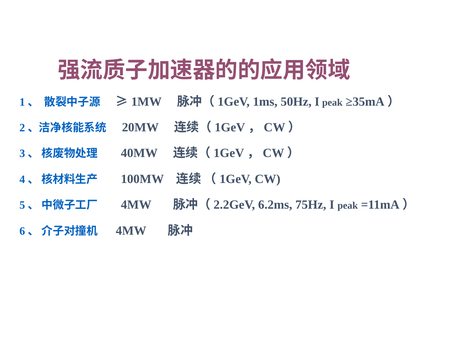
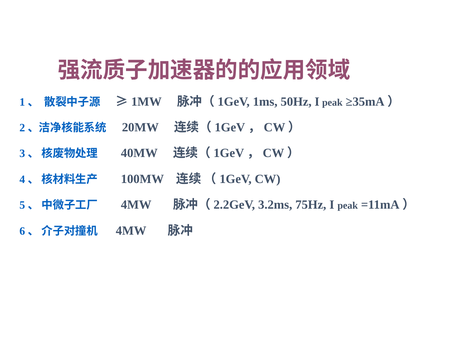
6.2ms: 6.2ms -> 3.2ms
